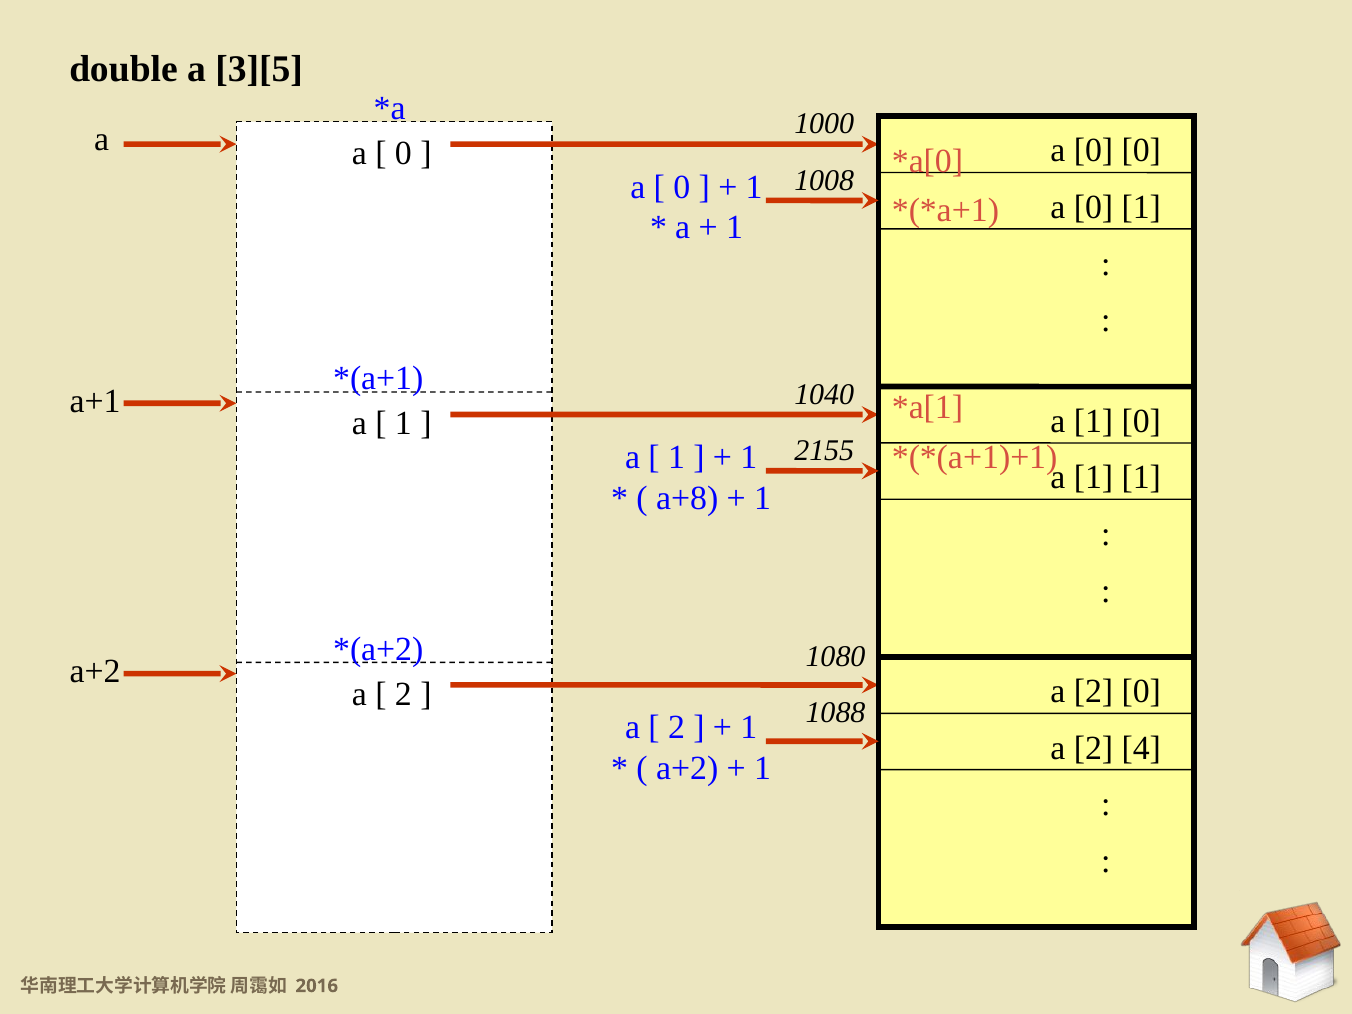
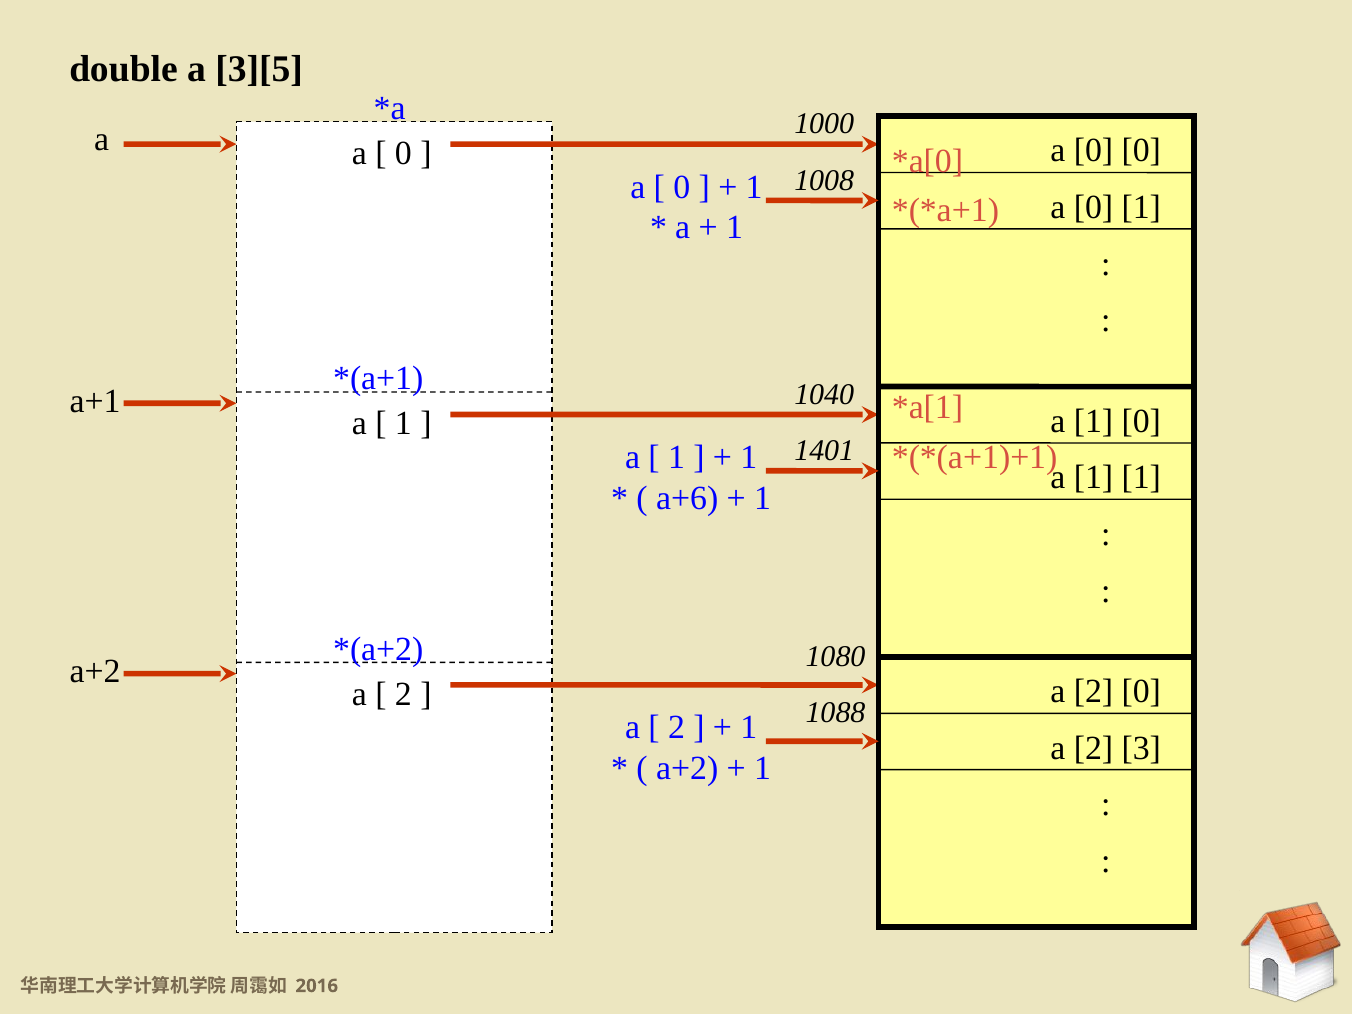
2155: 2155 -> 1401
a+8: a+8 -> a+6
4: 4 -> 3
